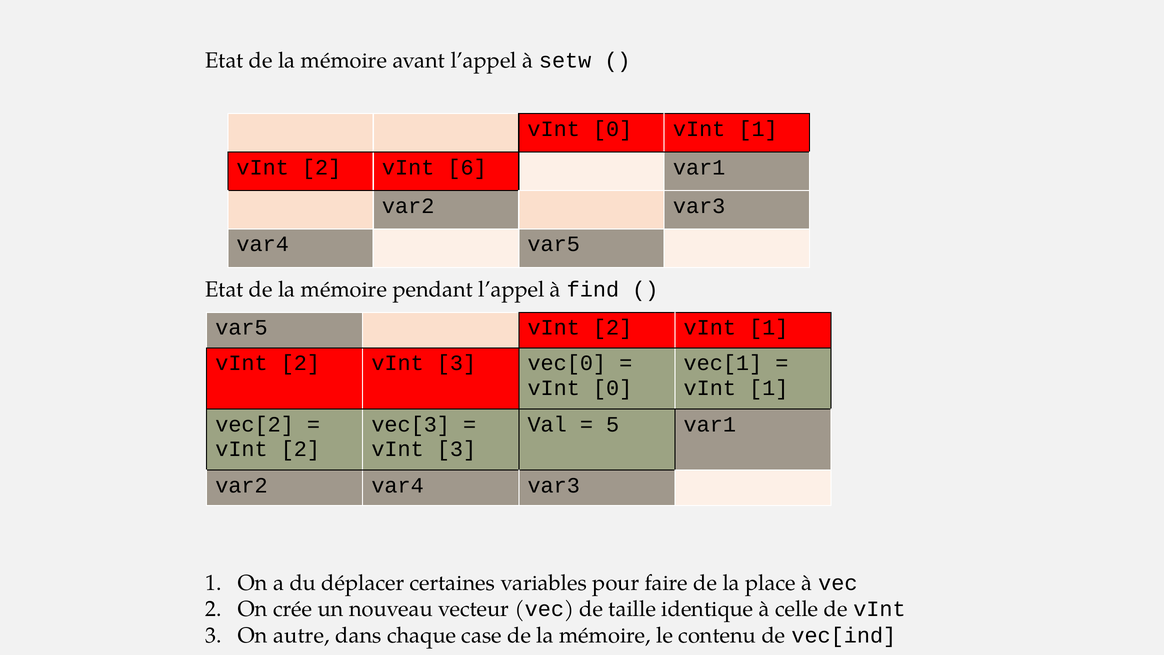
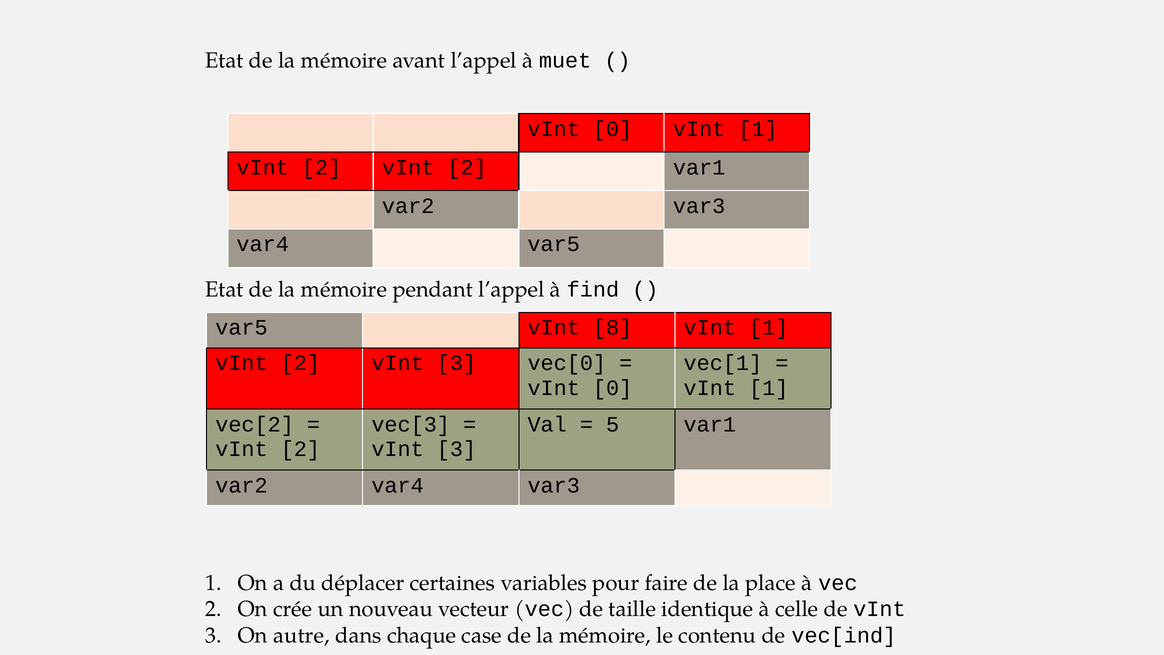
setw: setw -> muet
2 vInt 6: 6 -> 2
var5 vInt 2: 2 -> 8
